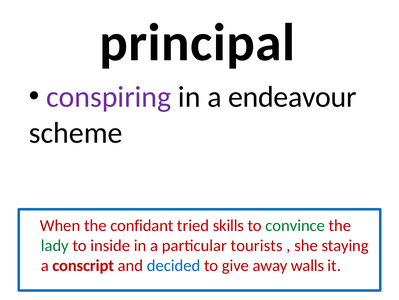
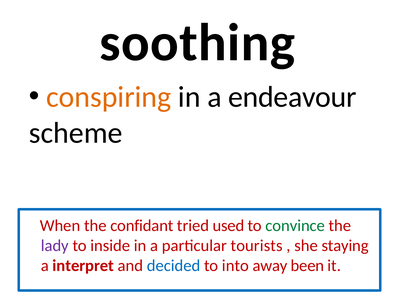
principal: principal -> soothing
conspiring colour: purple -> orange
skills: skills -> used
lady colour: green -> purple
conscript: conscript -> interpret
give: give -> into
walls: walls -> been
